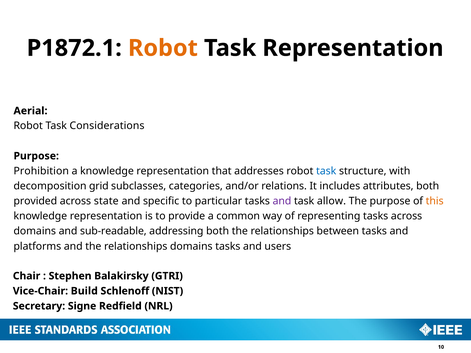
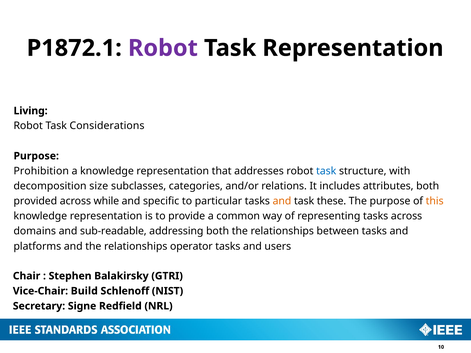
Robot at (163, 48) colour: orange -> purple
Aerial: Aerial -> Living
grid: grid -> size
state: state -> while
and at (282, 201) colour: purple -> orange
allow: allow -> these
relationships domains: domains -> operator
